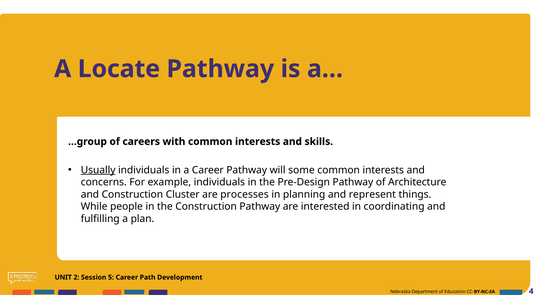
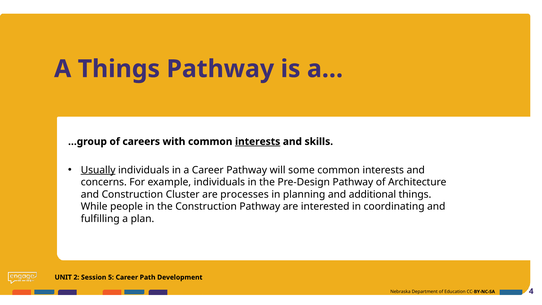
A Locate: Locate -> Things
interests at (258, 142) underline: none -> present
represent: represent -> additional
